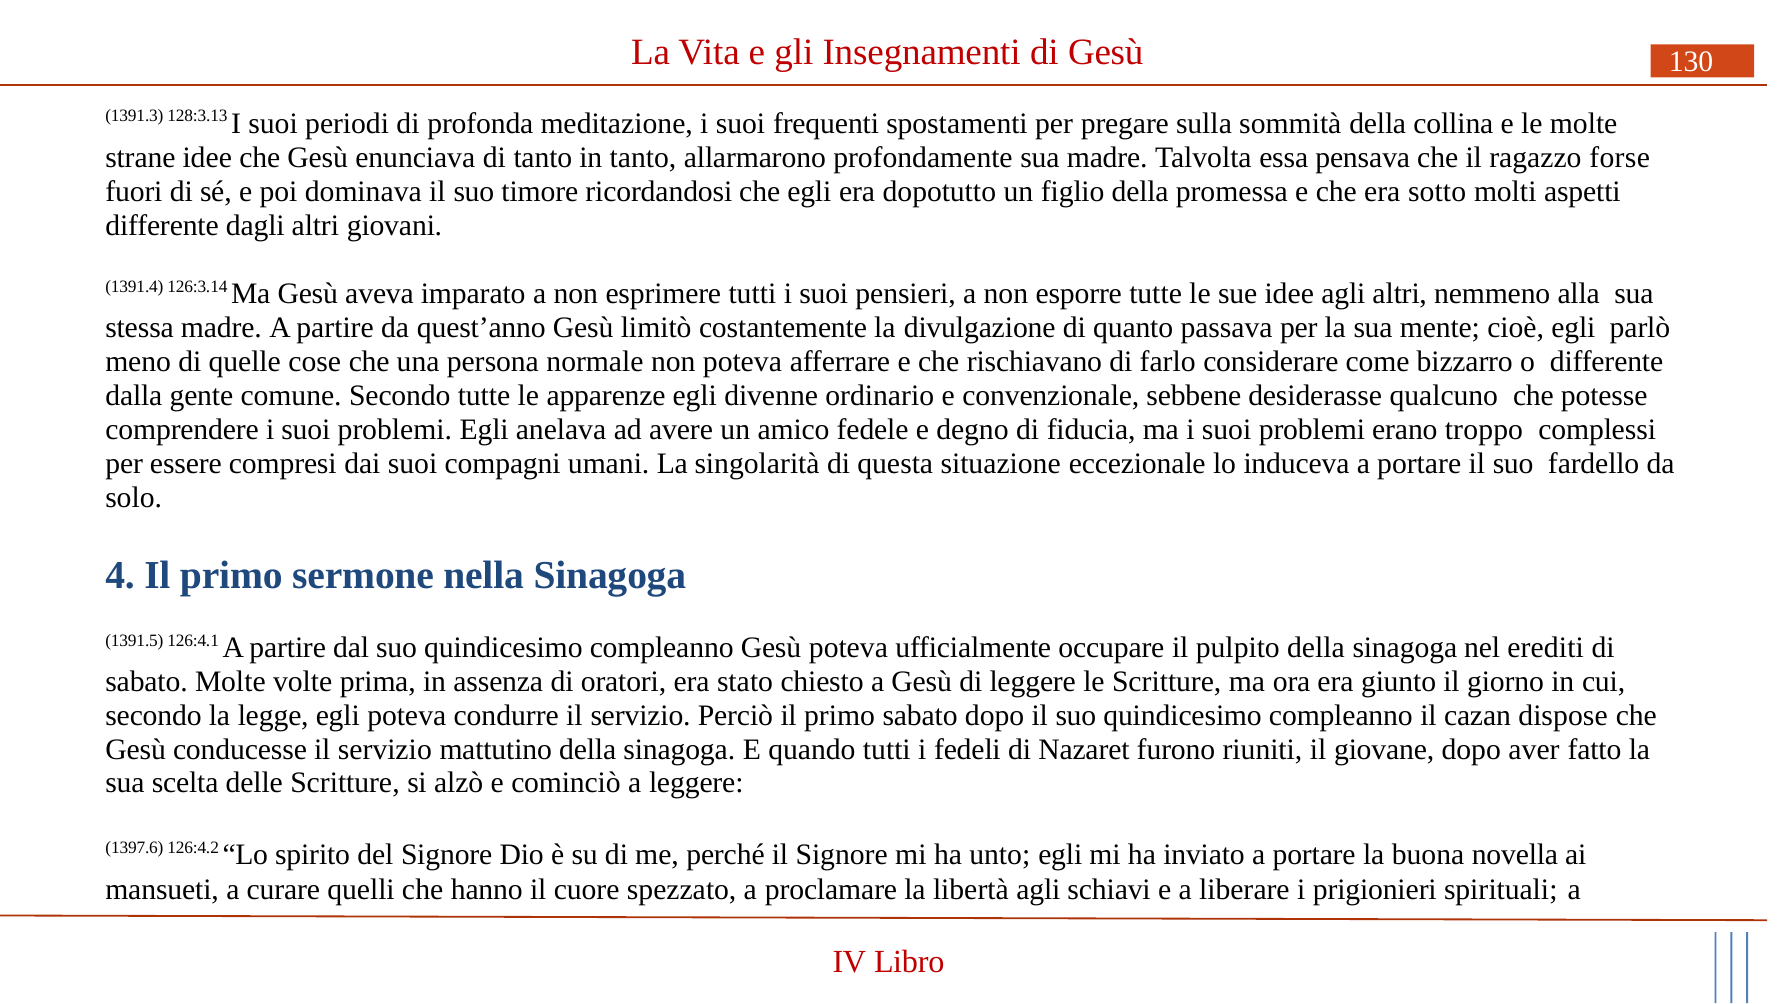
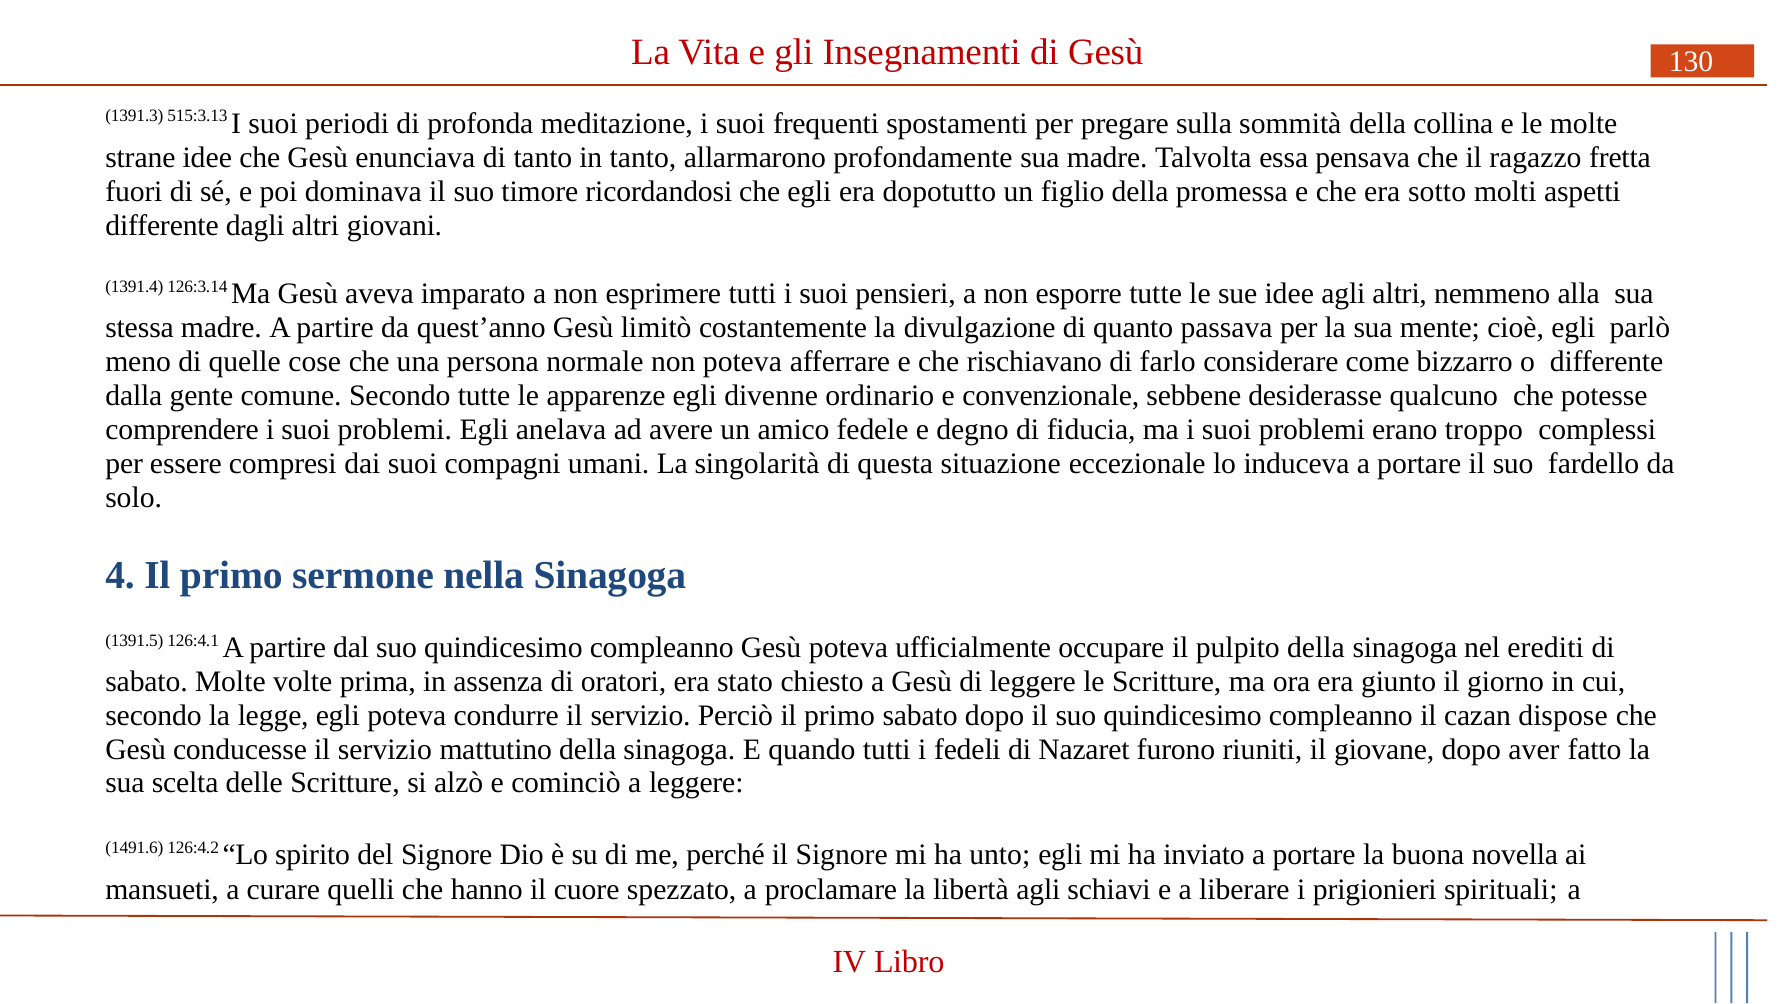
128:3.13: 128:3.13 -> 515:3.13
forse: forse -> fretta
1397.6: 1397.6 -> 1491.6
